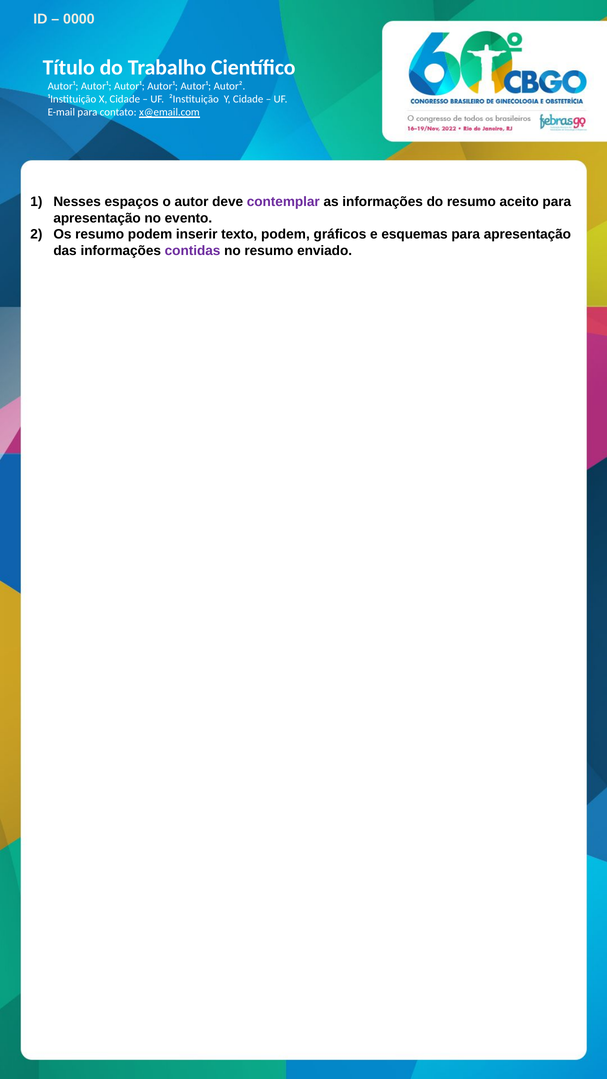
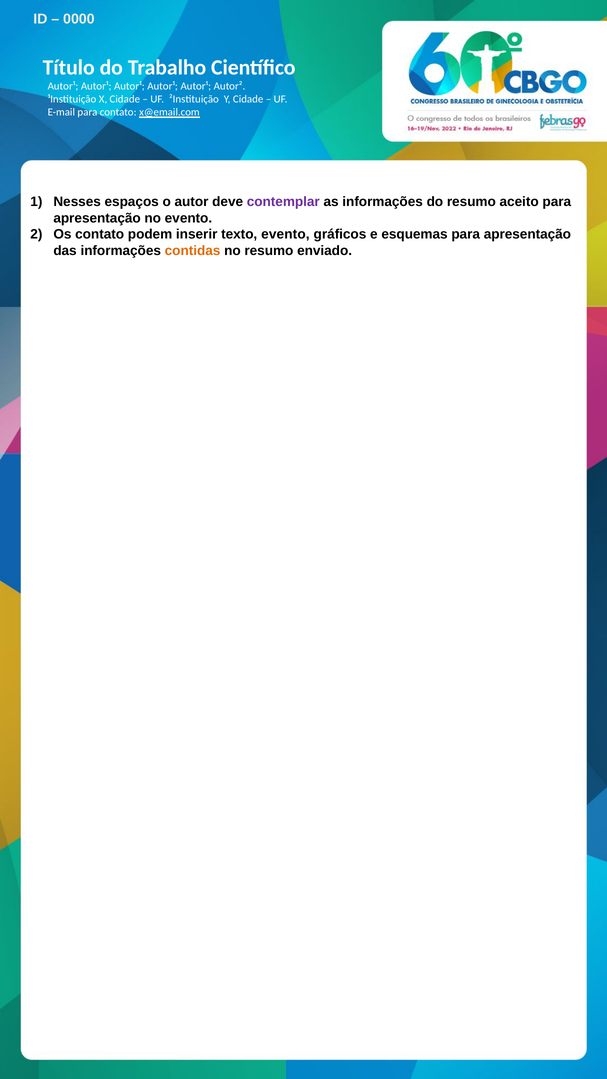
Os resumo: resumo -> contato
texto podem: podem -> evento
contidas colour: purple -> orange
